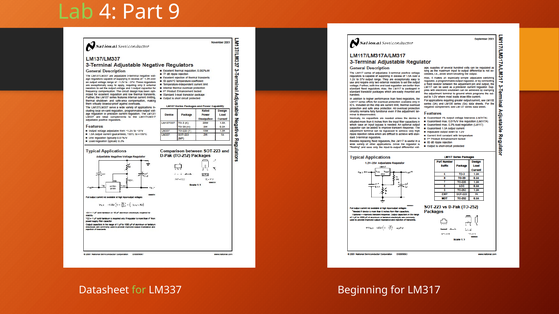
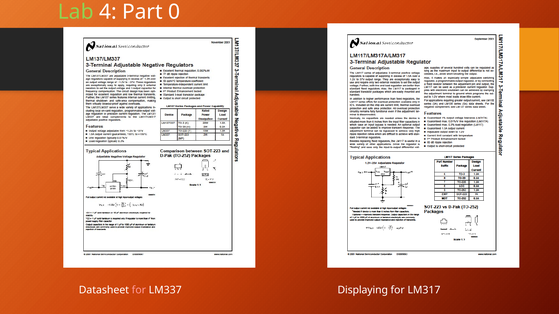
9: 9 -> 0
for at (139, 290) colour: light green -> pink
Beginning: Beginning -> Displaying
